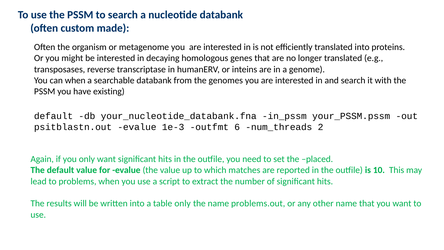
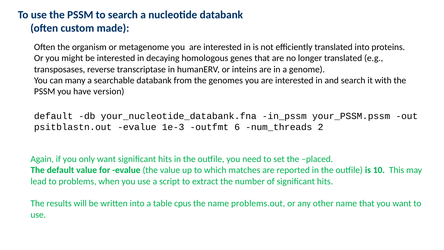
can when: when -> many
existing: existing -> version
table only: only -> cpus
